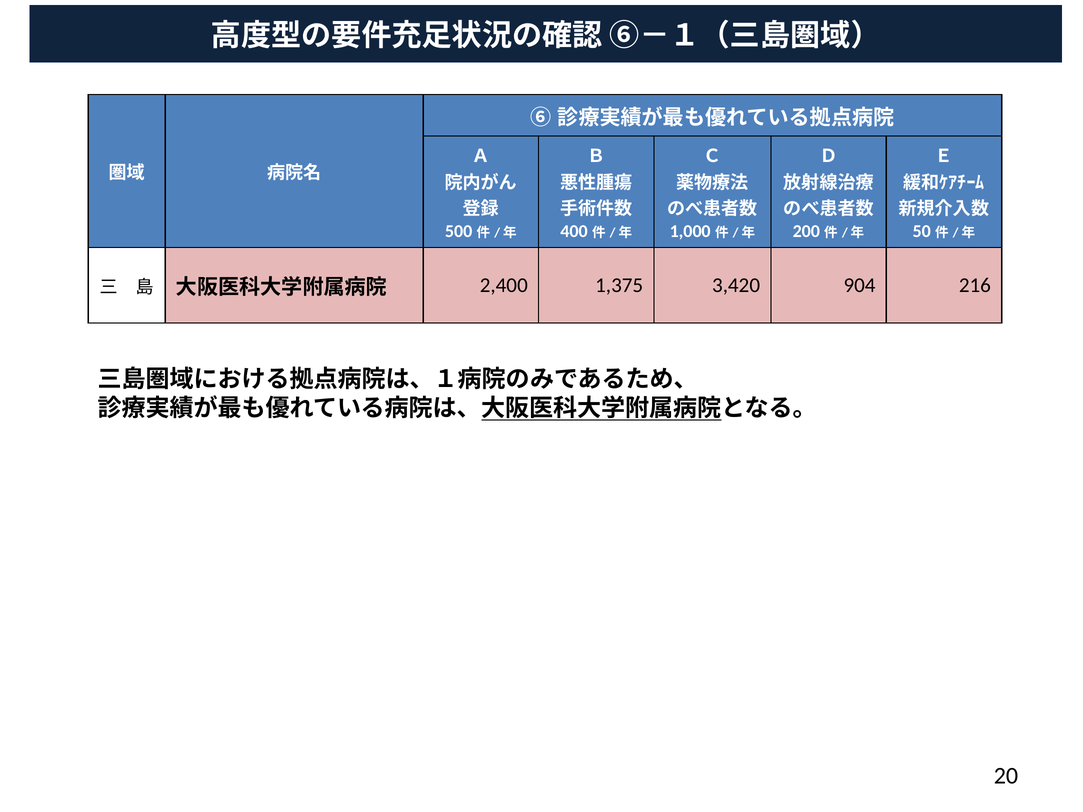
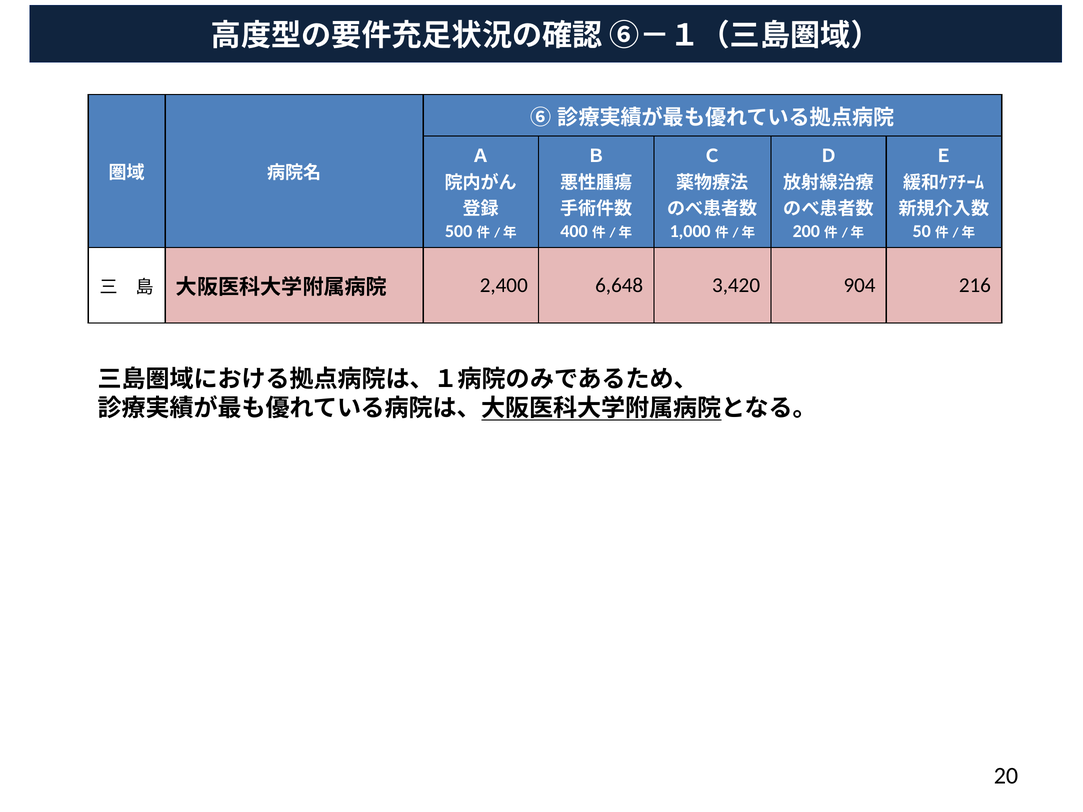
1,375: 1,375 -> 6,648
